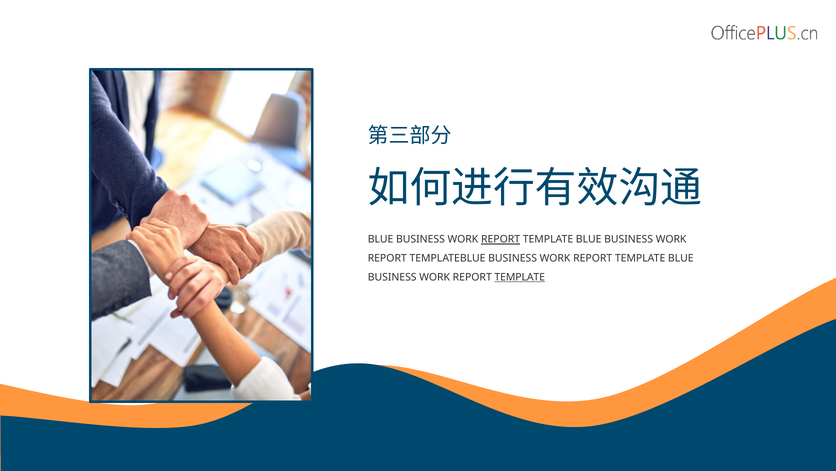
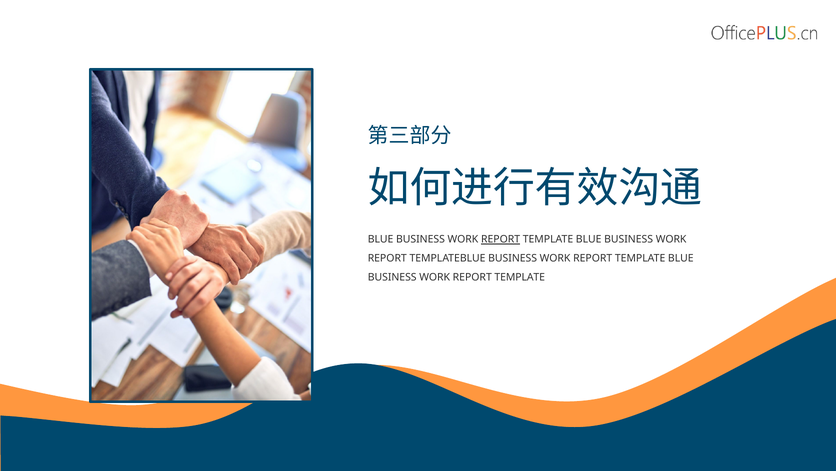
TEMPLATE at (520, 277) underline: present -> none
